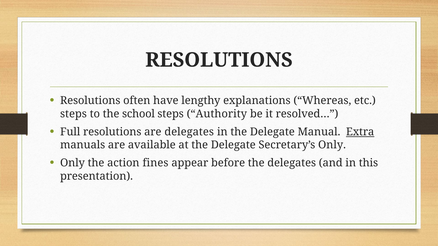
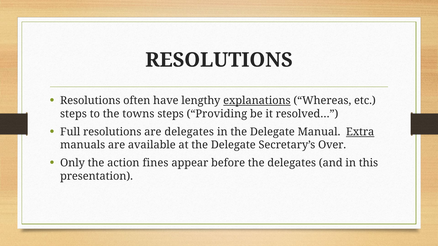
explanations underline: none -> present
school: school -> towns
Authority: Authority -> Providing
Secretary’s Only: Only -> Over
